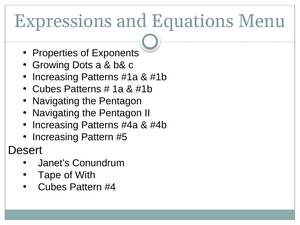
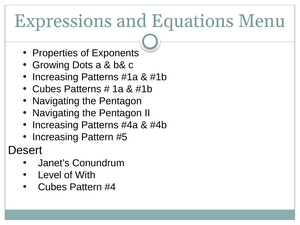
Tape: Tape -> Level
